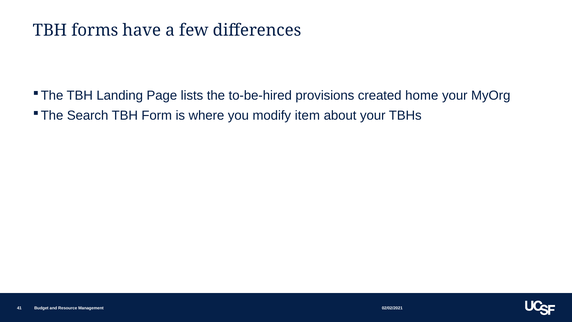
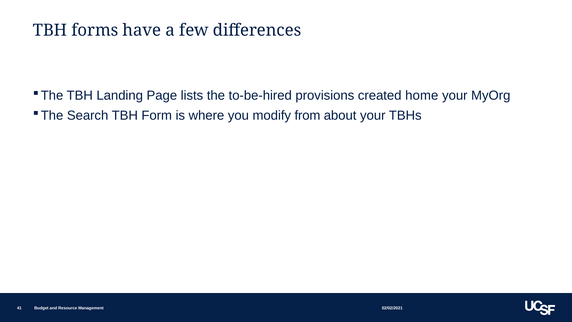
item: item -> from
